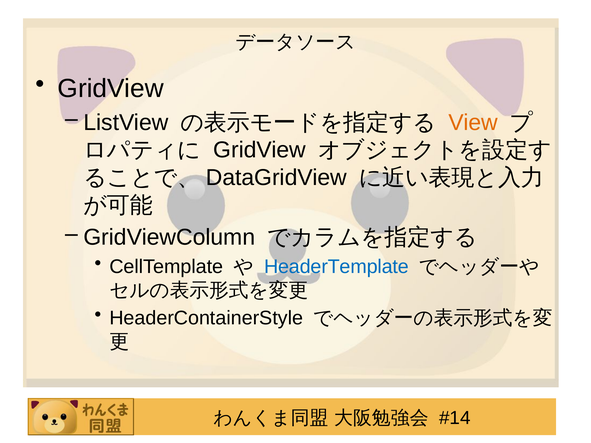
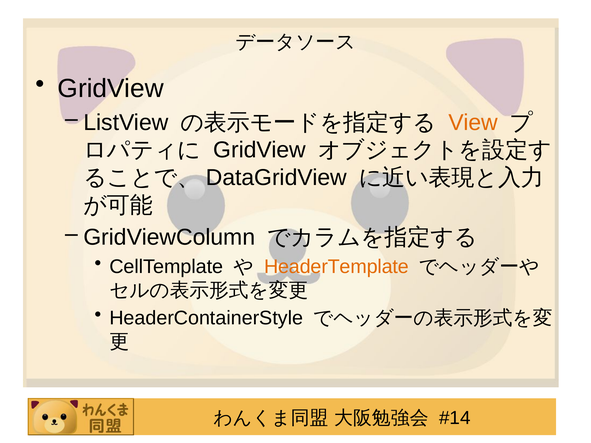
HeaderTemplate colour: blue -> orange
